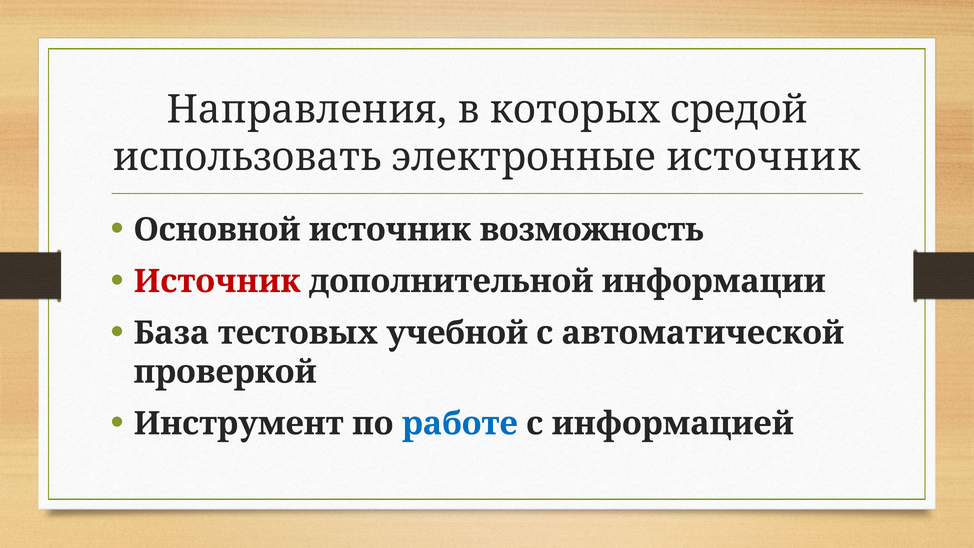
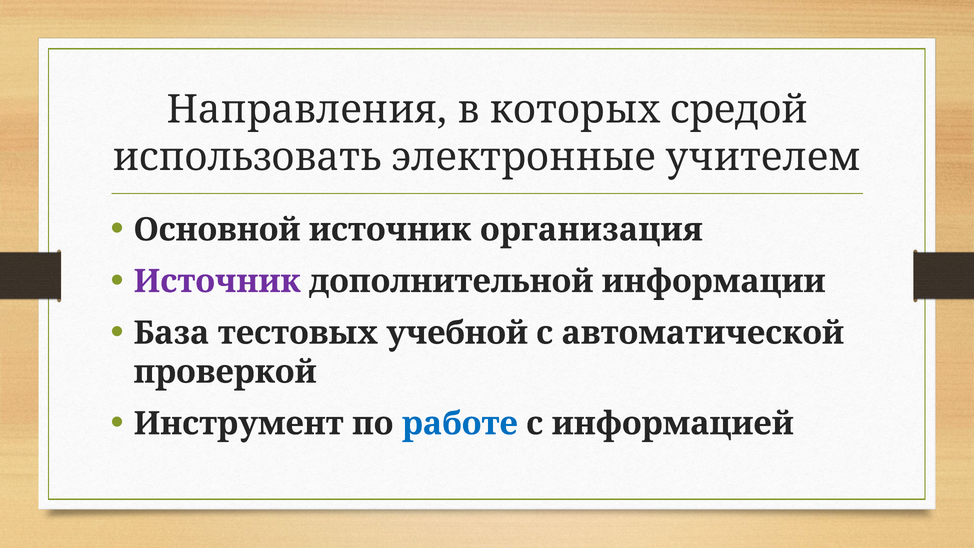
электронные источник: источник -> учителем
возможность: возможность -> организация
Источник at (217, 281) colour: red -> purple
